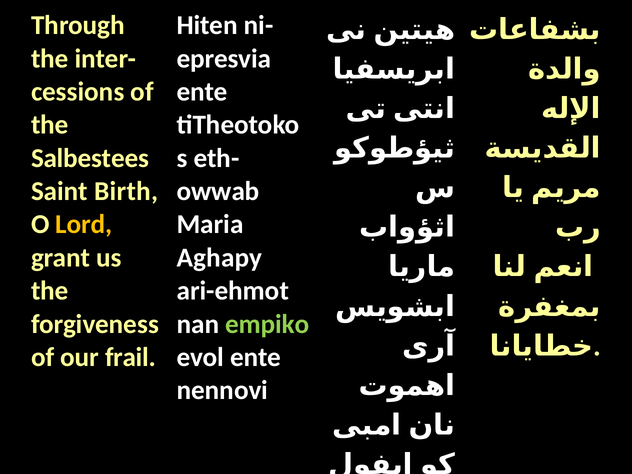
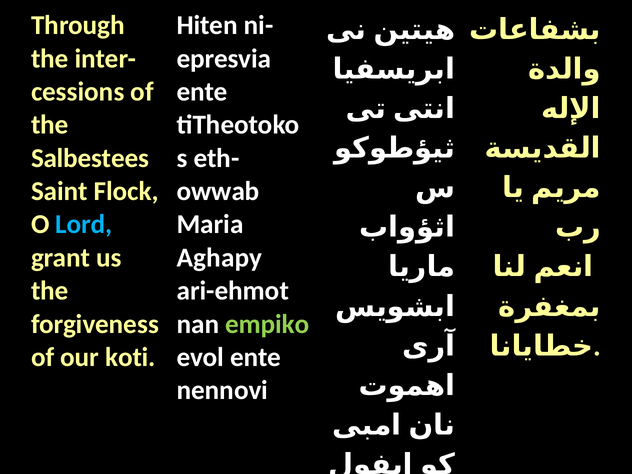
Birth: Birth -> Flock
Lord colour: yellow -> light blue
frail: frail -> koti
